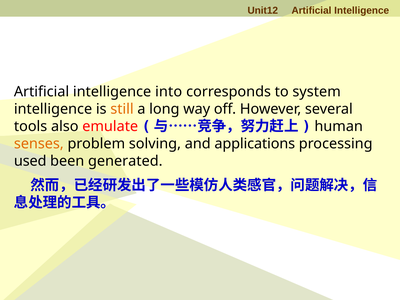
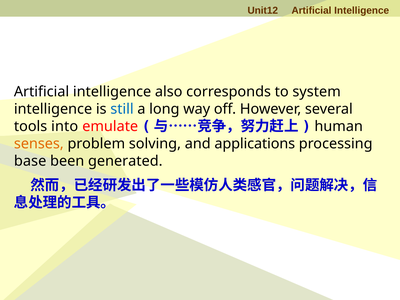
into: into -> also
still colour: orange -> blue
also: also -> into
used: used -> base
